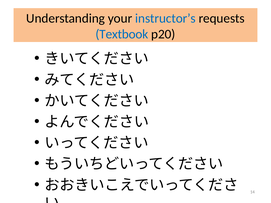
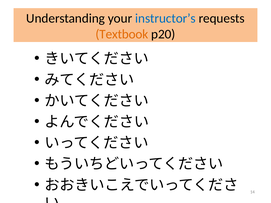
Textbook colour: blue -> orange
